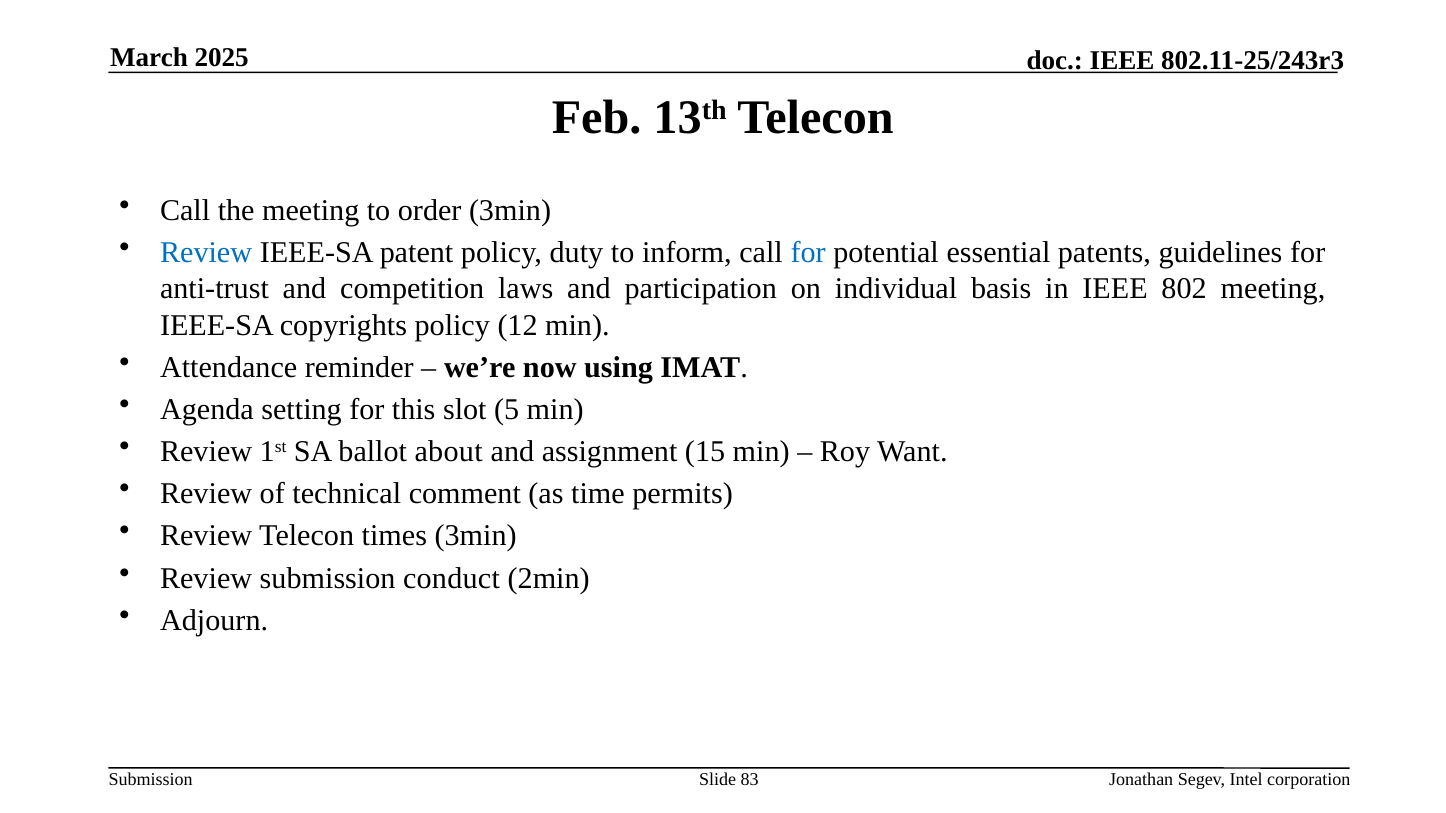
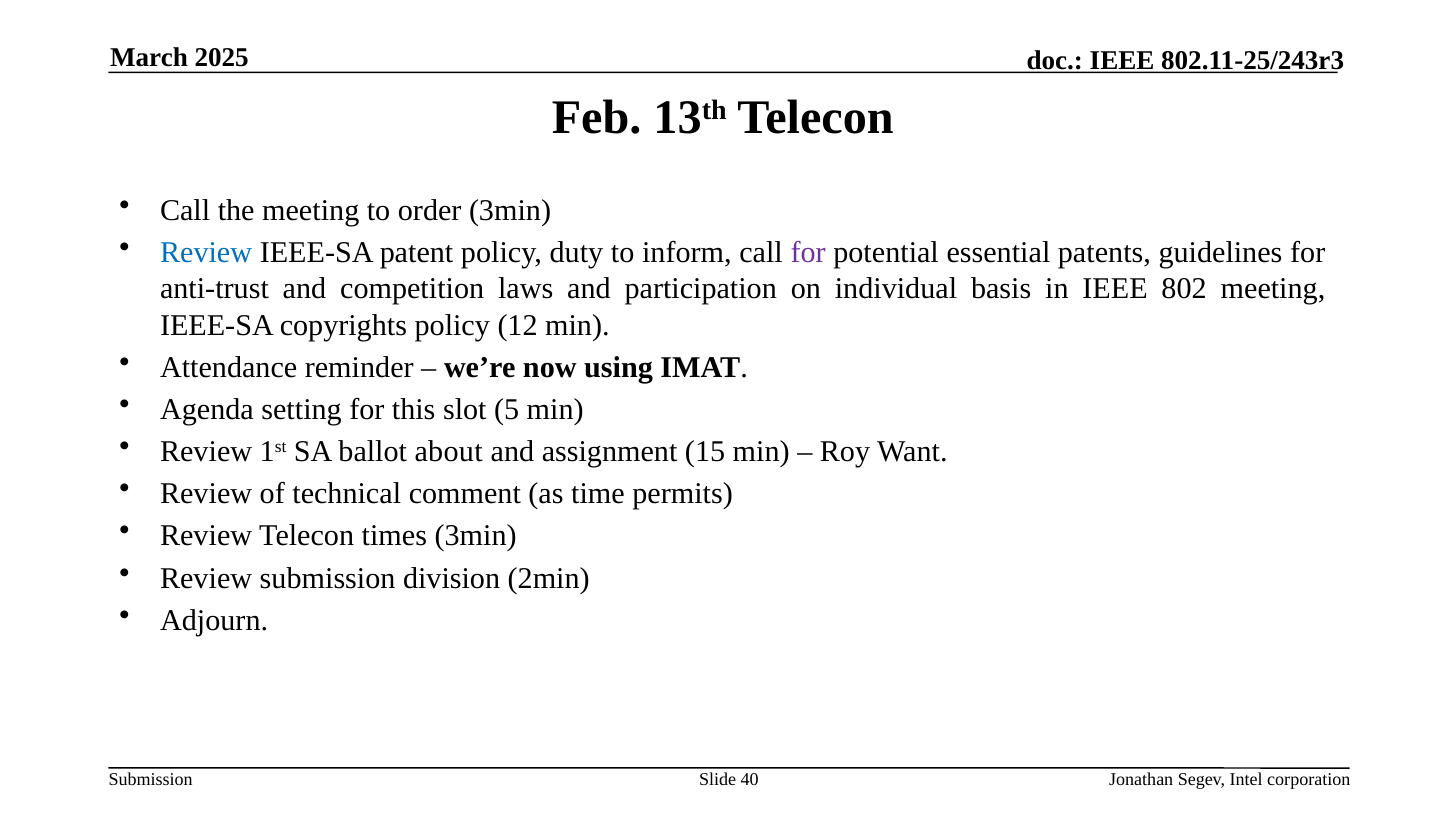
for at (808, 253) colour: blue -> purple
conduct: conduct -> division
83: 83 -> 40
